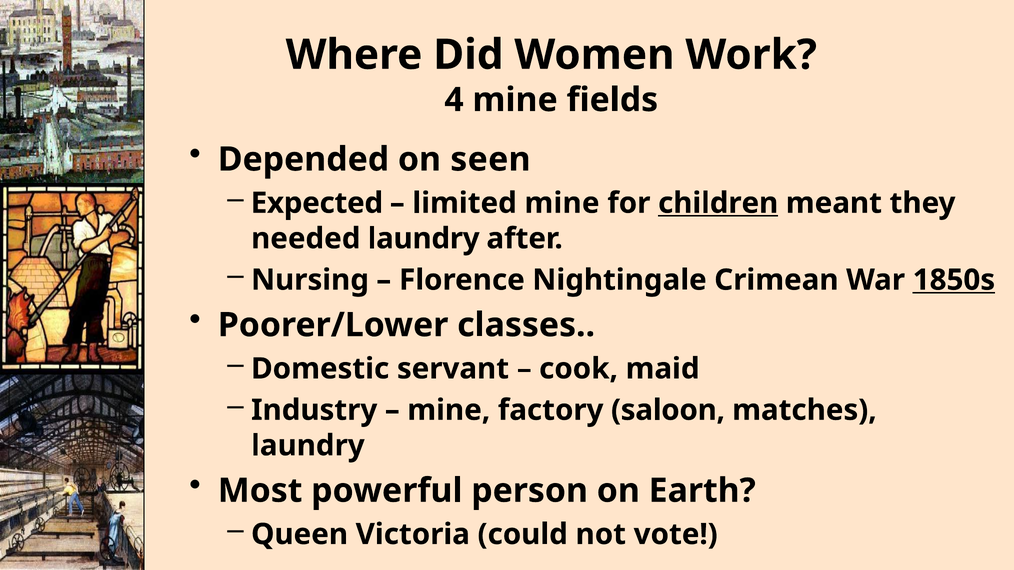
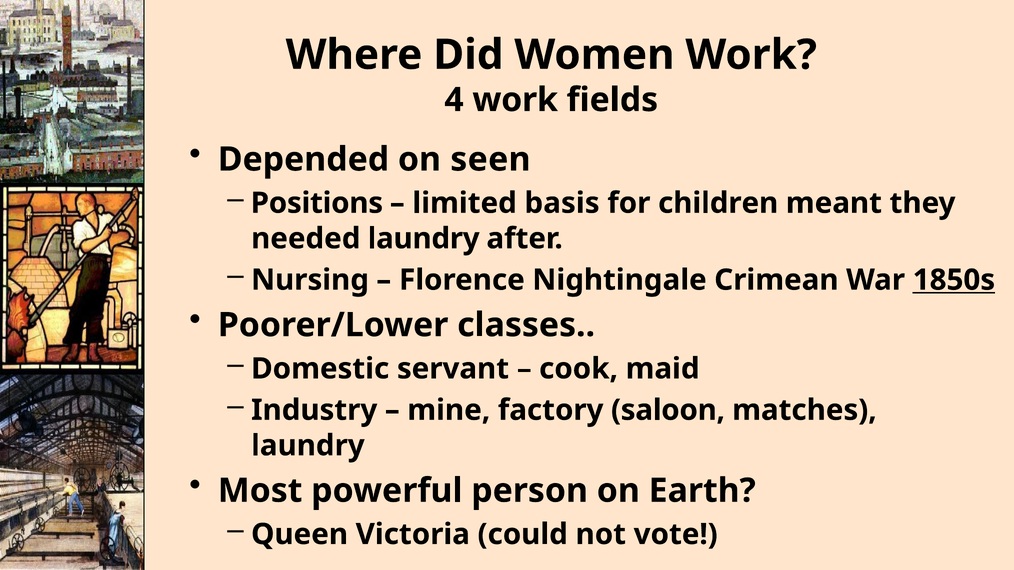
4 mine: mine -> work
Expected: Expected -> Positions
limited mine: mine -> basis
children underline: present -> none
